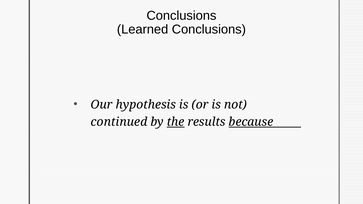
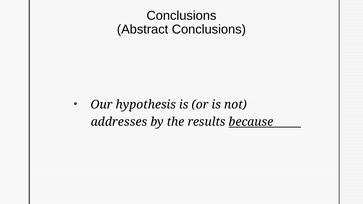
Learned: Learned -> Abstract
continued: continued -> addresses
the underline: present -> none
